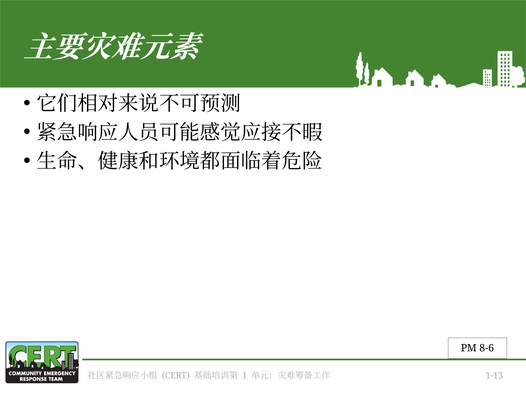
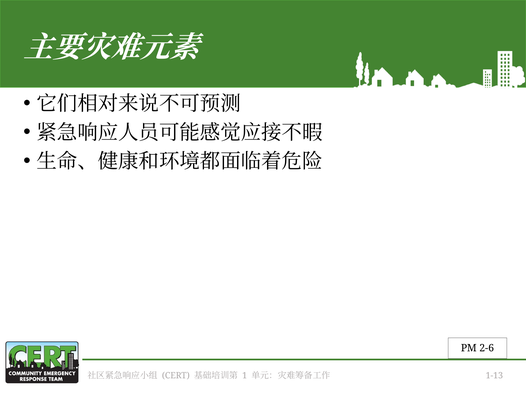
8-6: 8-6 -> 2-6
